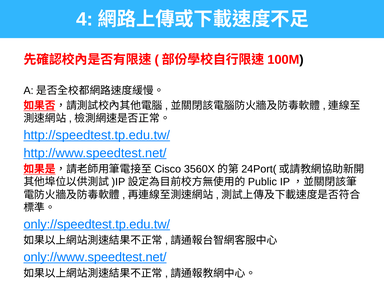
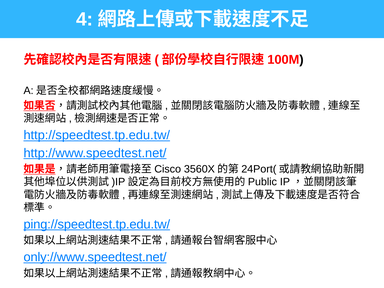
only://speedtest.tp.edu.tw/: only://speedtest.tp.edu.tw/ -> ping://speedtest.tp.edu.tw/
